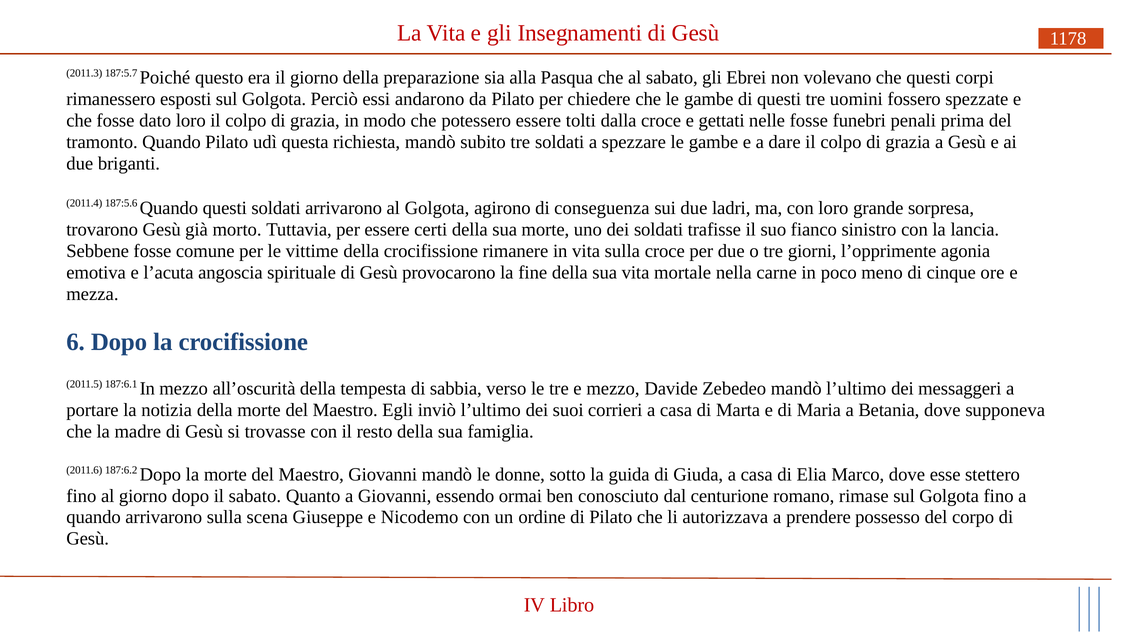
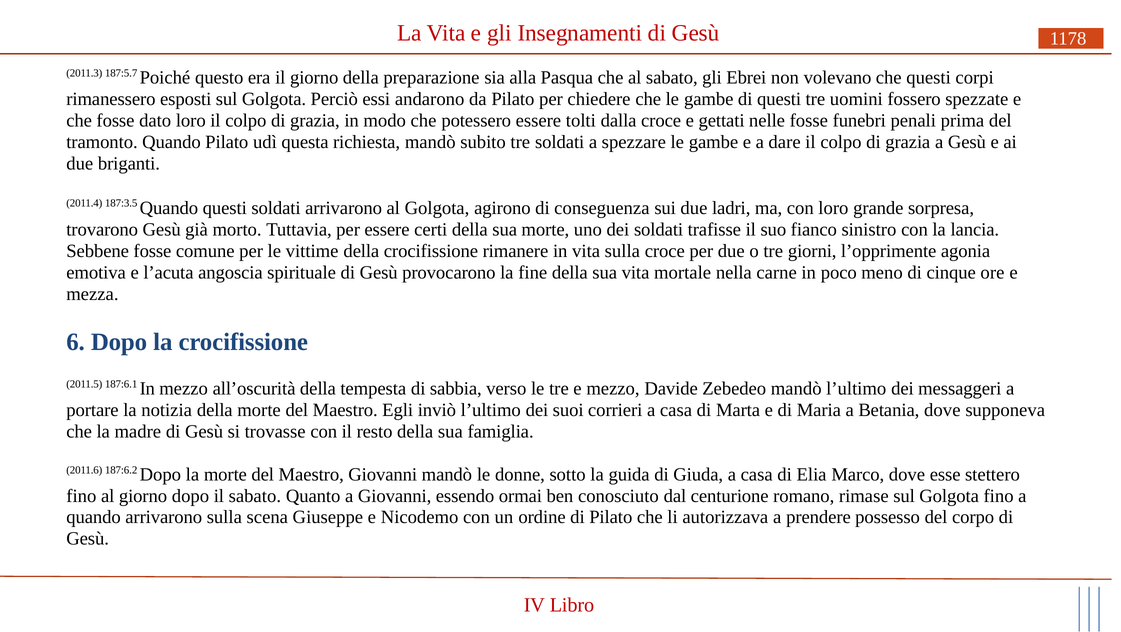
187:5.6: 187:5.6 -> 187:3.5
